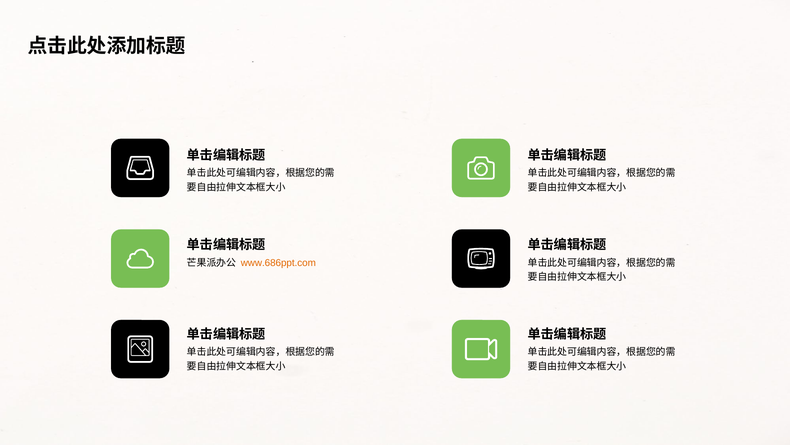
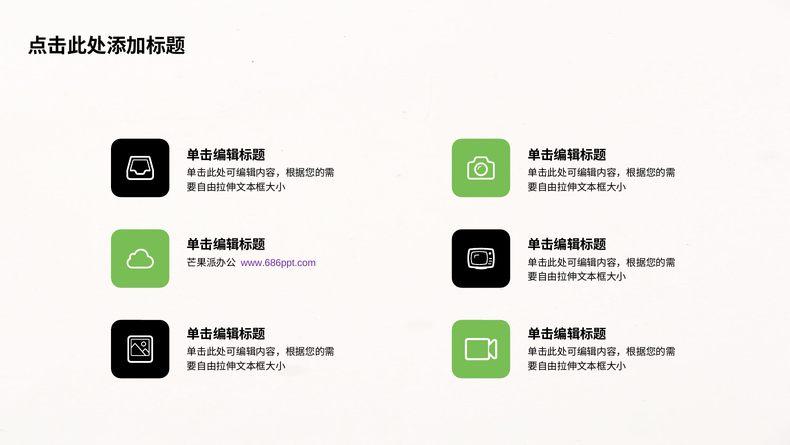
www.686ppt.com colour: orange -> purple
